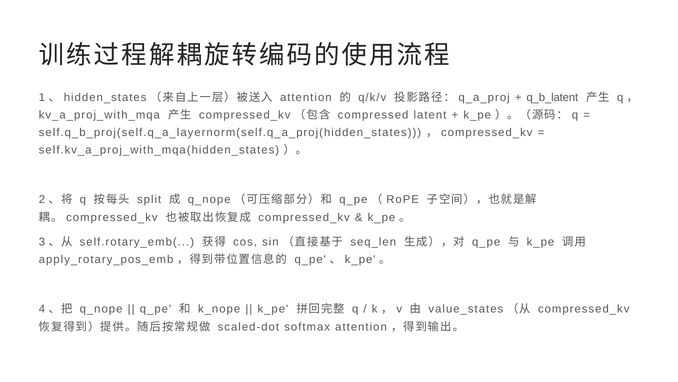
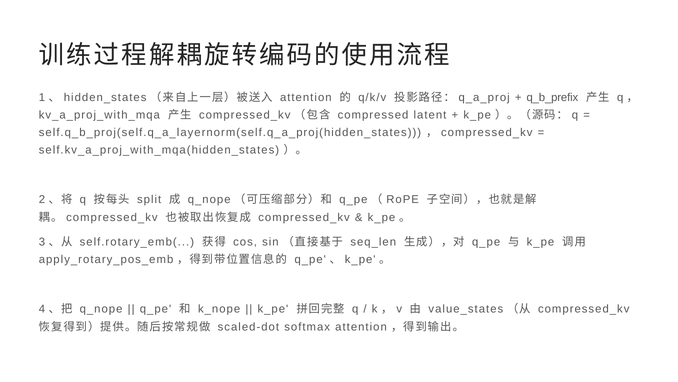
q_b_latent: q_b_latent -> q_b_prefix
